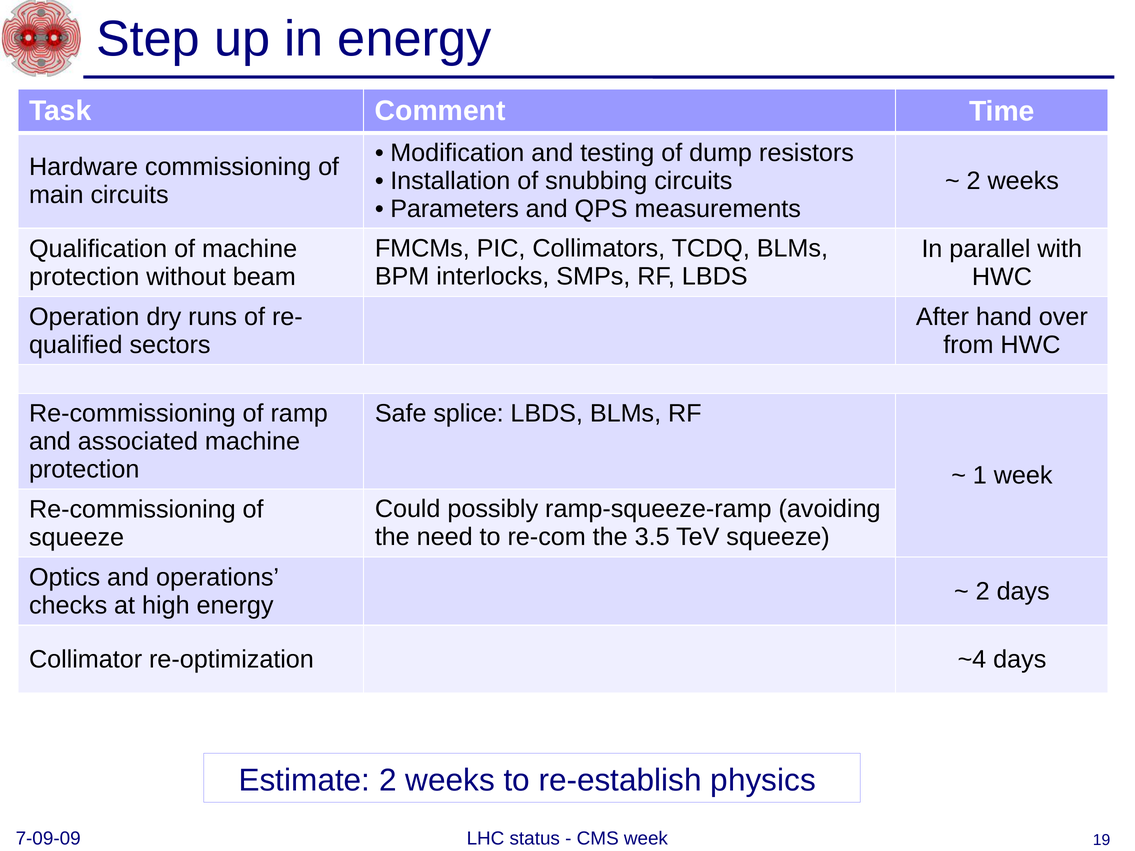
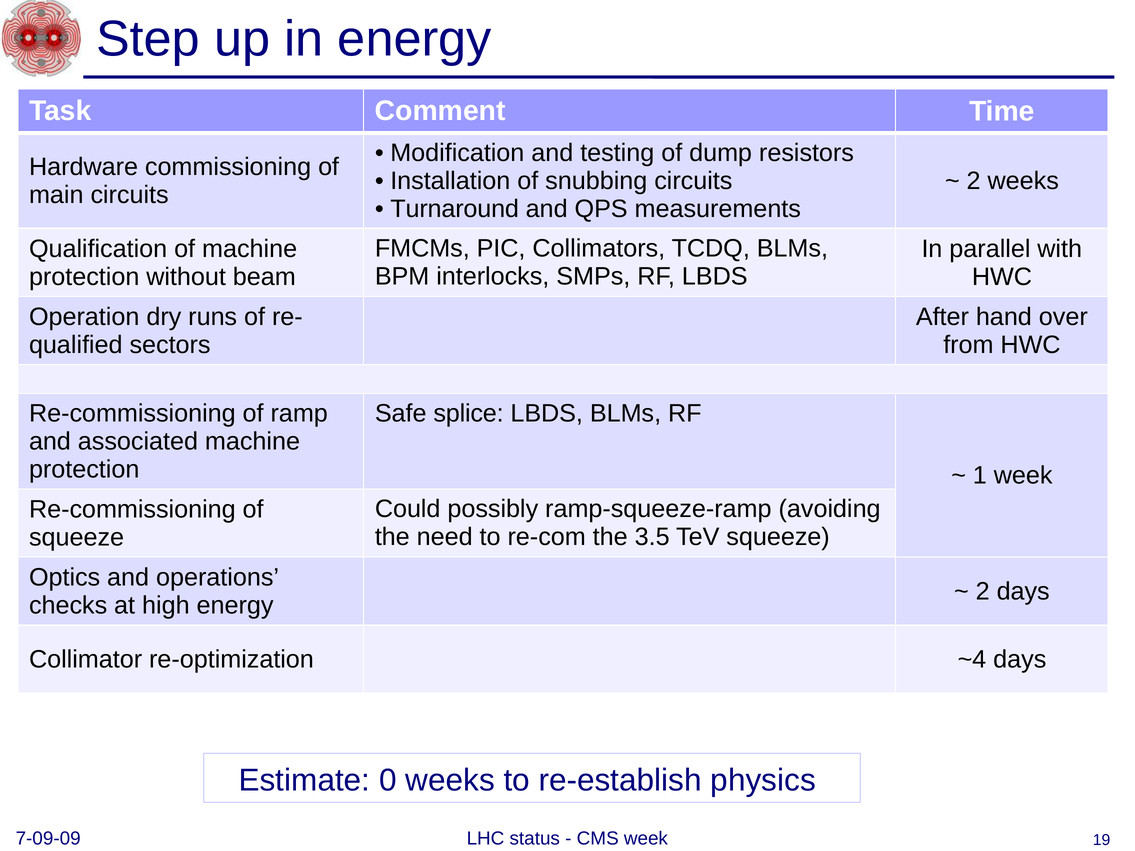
Parameters: Parameters -> Turnaround
Estimate 2: 2 -> 0
